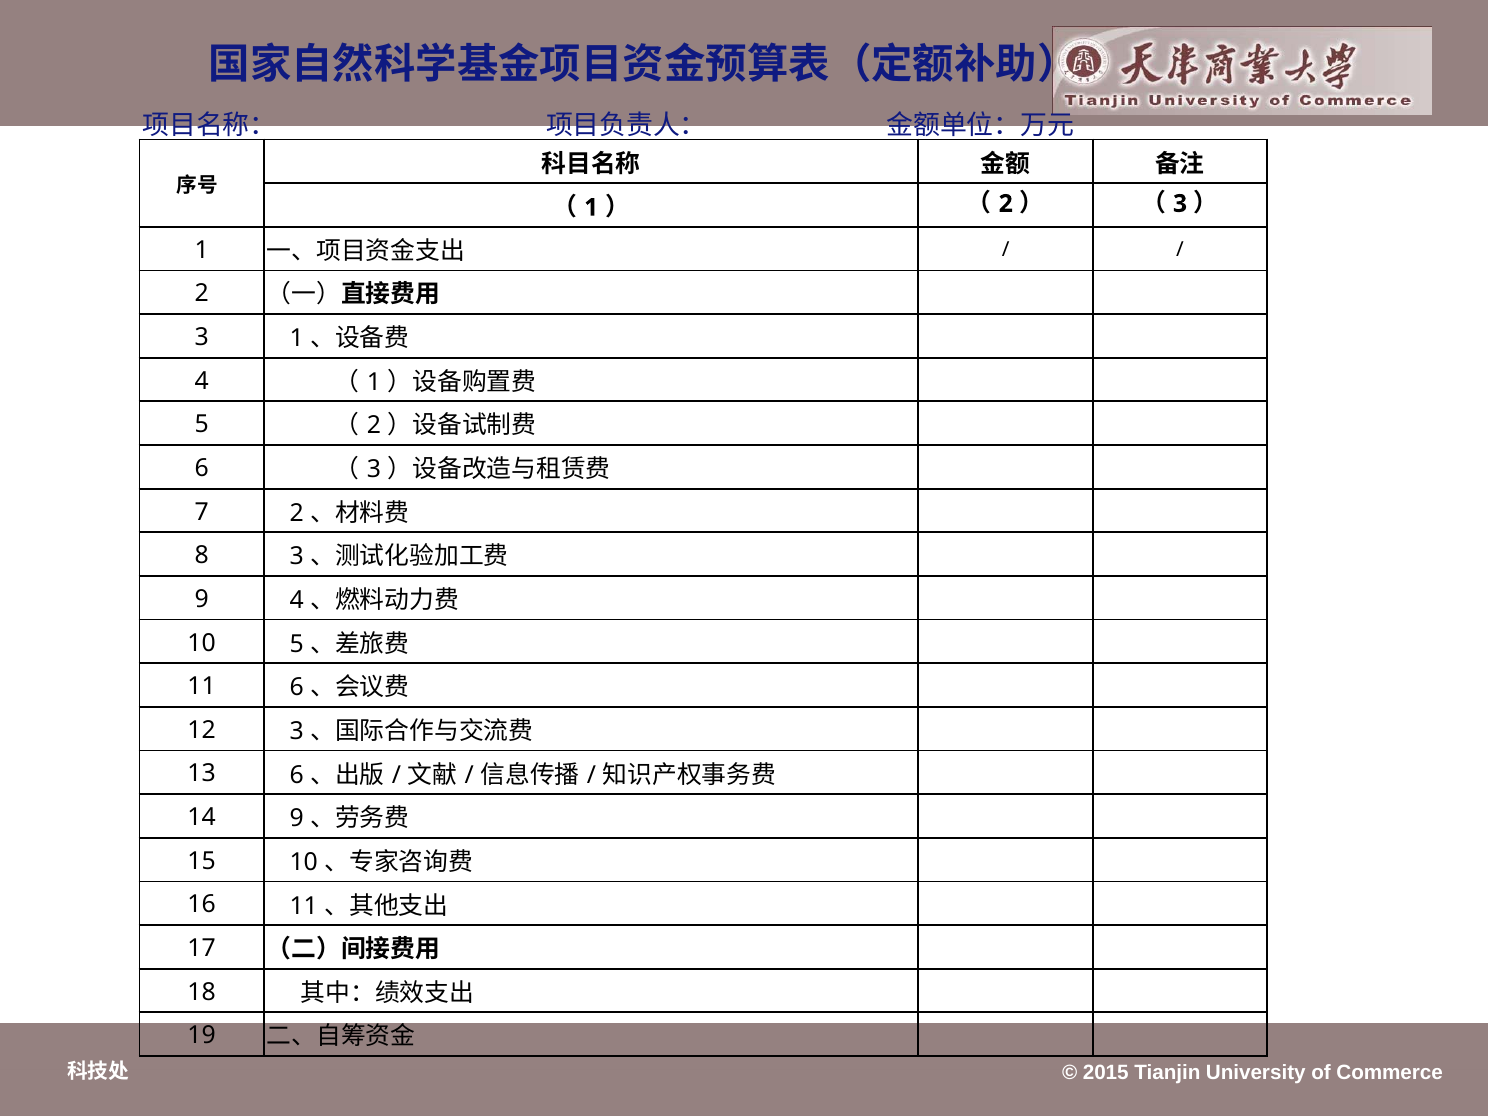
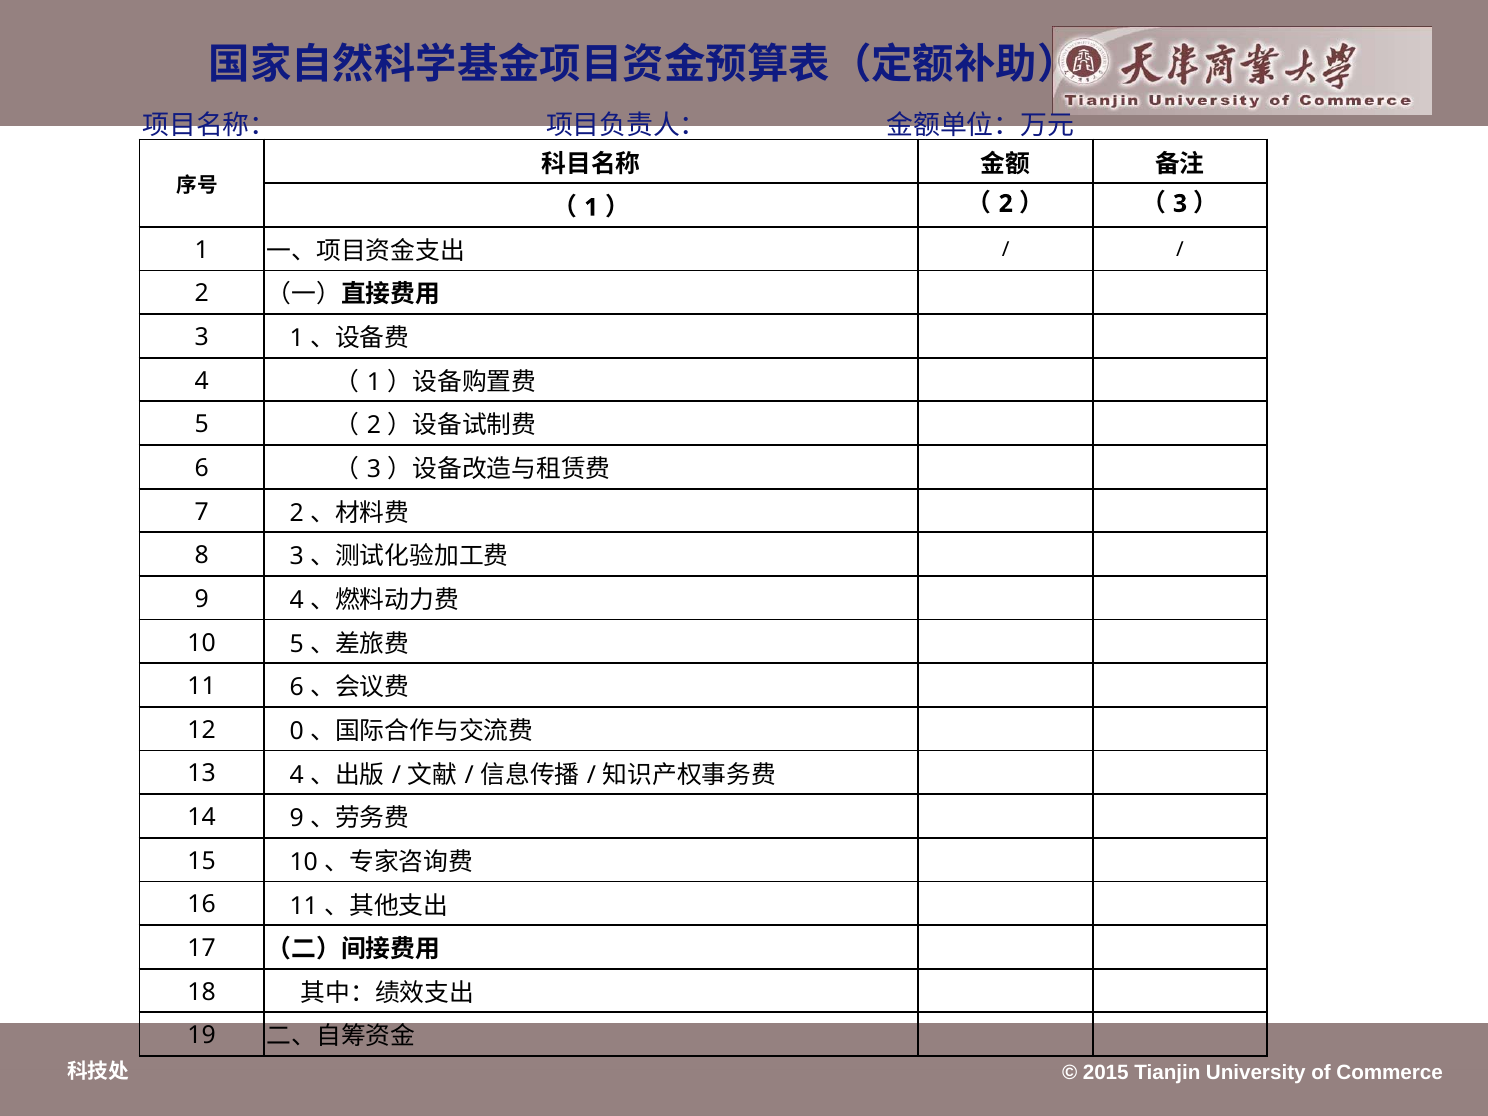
12 3: 3 -> 0
13 6: 6 -> 4
